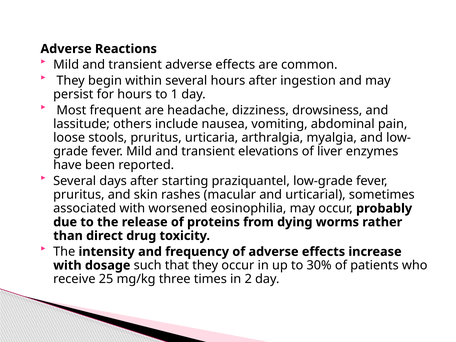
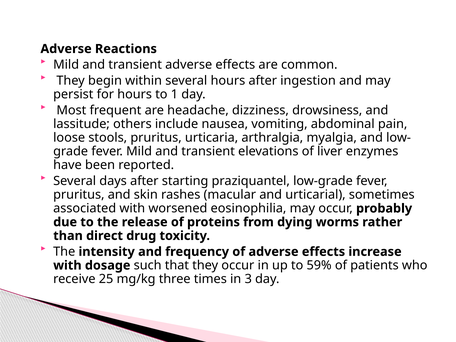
30%: 30% -> 59%
2: 2 -> 3
